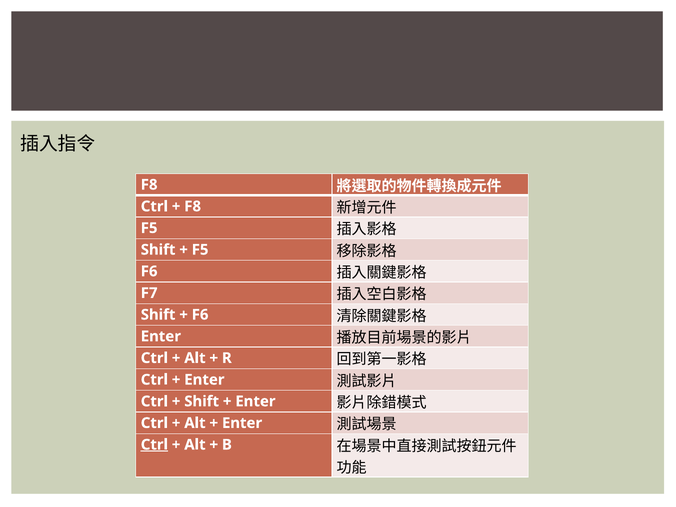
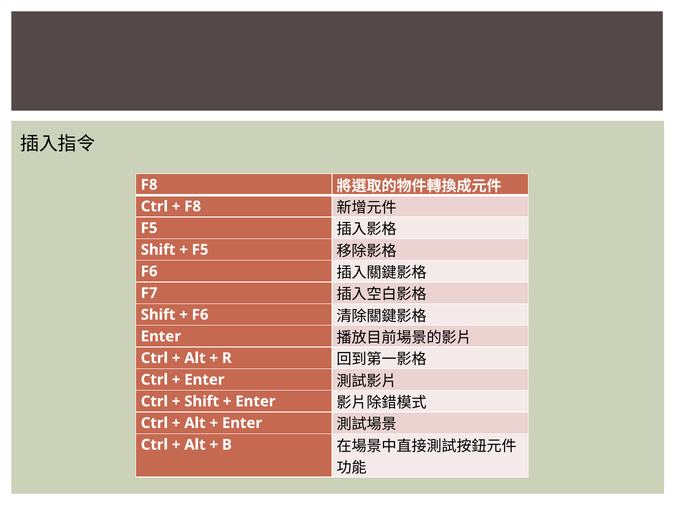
Ctrl at (154, 445) underline: present -> none
